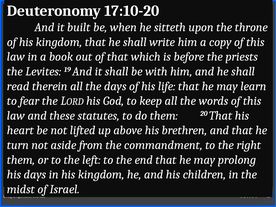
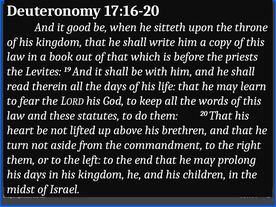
17:10-20: 17:10-20 -> 17:16-20
built: built -> good
